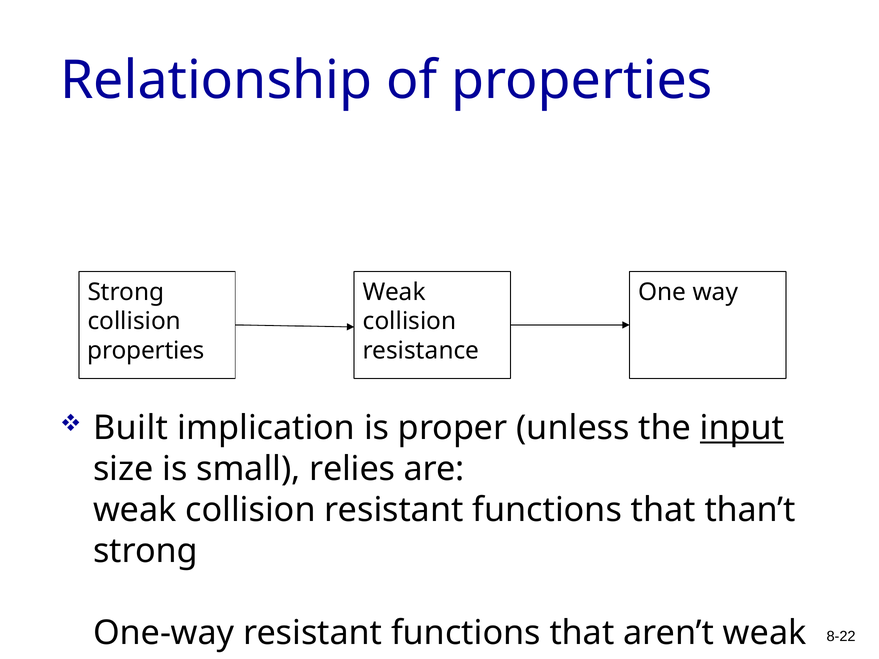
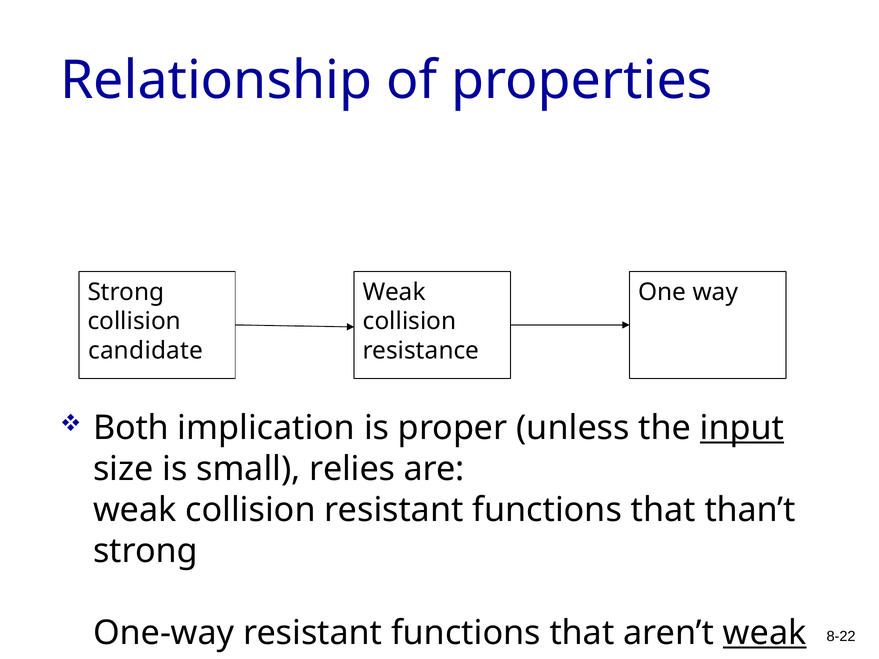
properties at (146, 351): properties -> candidate
Built: Built -> Both
weak at (765, 633) underline: none -> present
